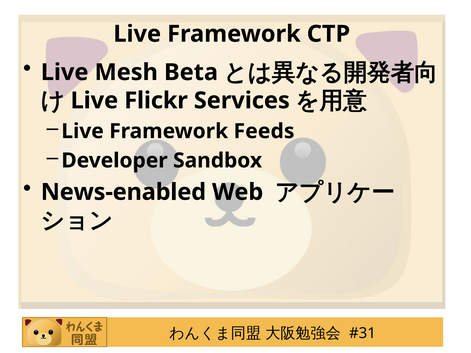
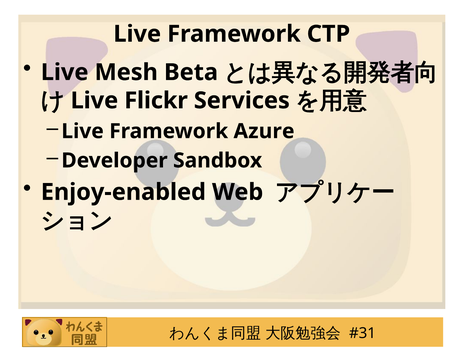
Feeds: Feeds -> Azure
News-enabled: News-enabled -> Enjoy-enabled
